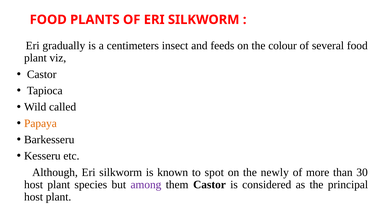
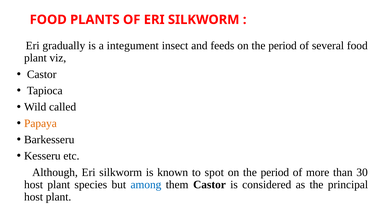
centimeters: centimeters -> integument
feeds on the colour: colour -> period
newly at (275, 172): newly -> period
among colour: purple -> blue
